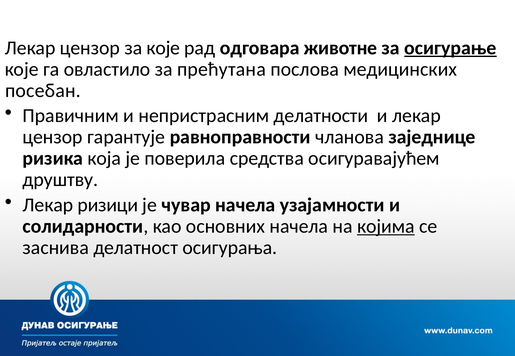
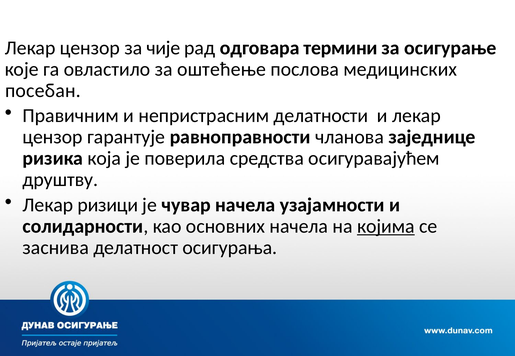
за које: које -> чије
животне: животне -> термини
осигурање underline: present -> none
прећутана: прећутана -> оштећење
